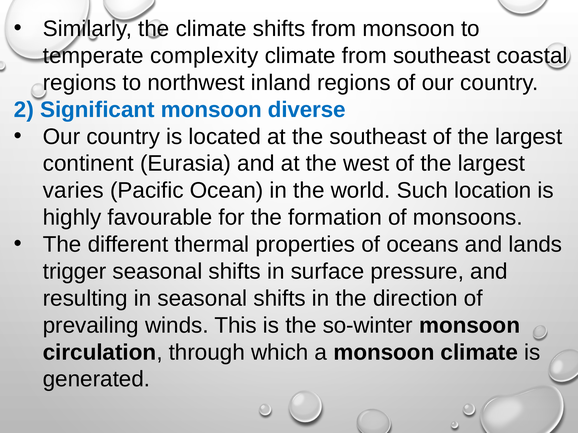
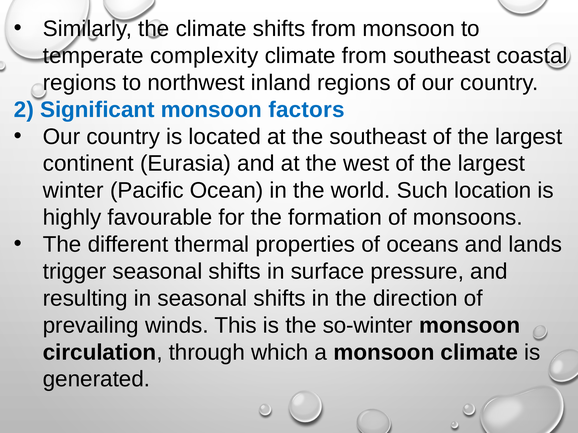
diverse: diverse -> factors
varies: varies -> winter
